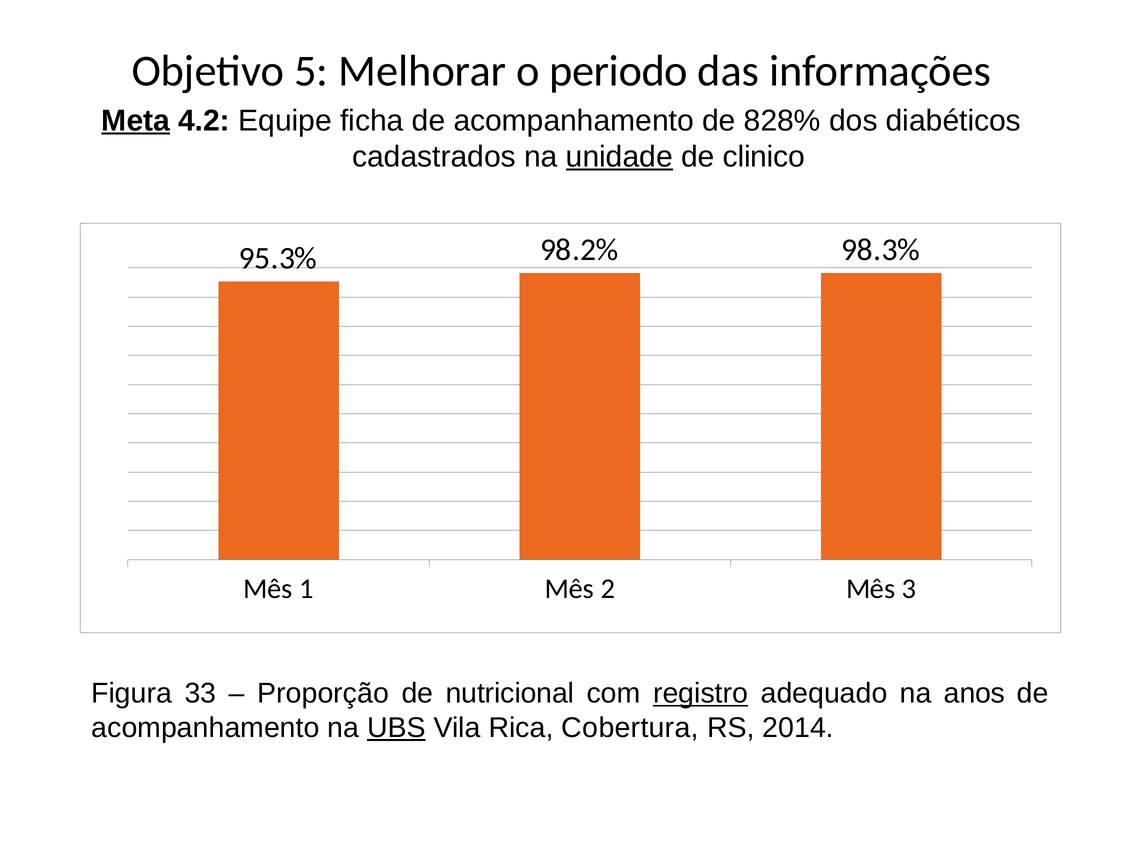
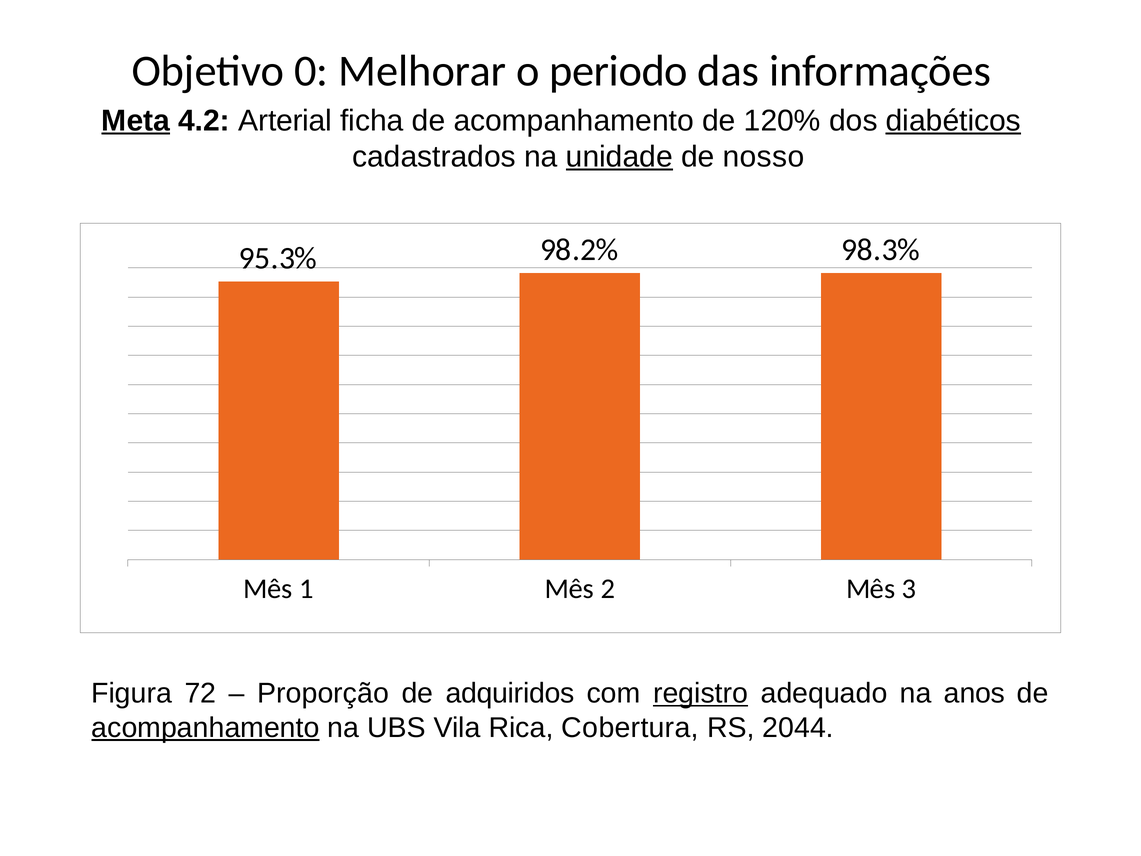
5: 5 -> 0
Equipe: Equipe -> Arterial
828%: 828% -> 120%
diabéticos underline: none -> present
clinico: clinico -> nosso
33: 33 -> 72
nutricional: nutricional -> adquiridos
acompanhamento at (206, 727) underline: none -> present
UBS underline: present -> none
2014: 2014 -> 2044
